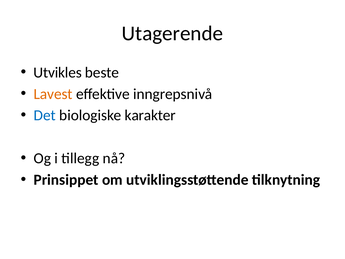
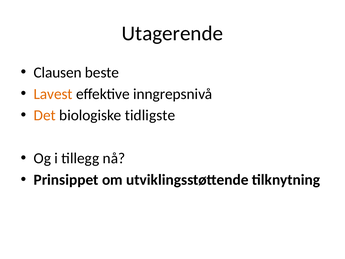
Utvikles: Utvikles -> Clausen
Det colour: blue -> orange
karakter: karakter -> tidligste
